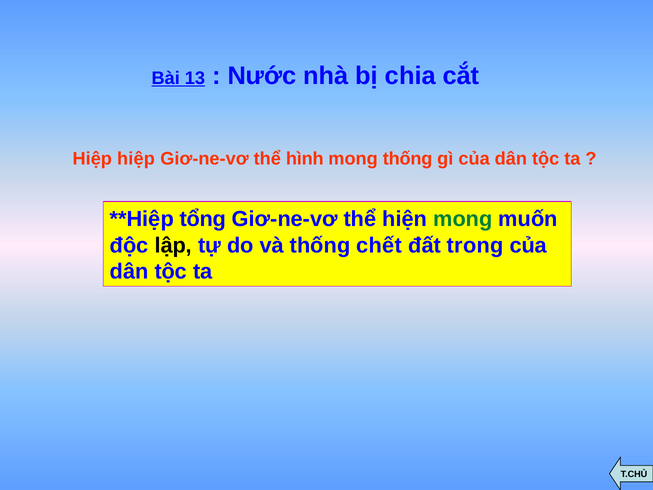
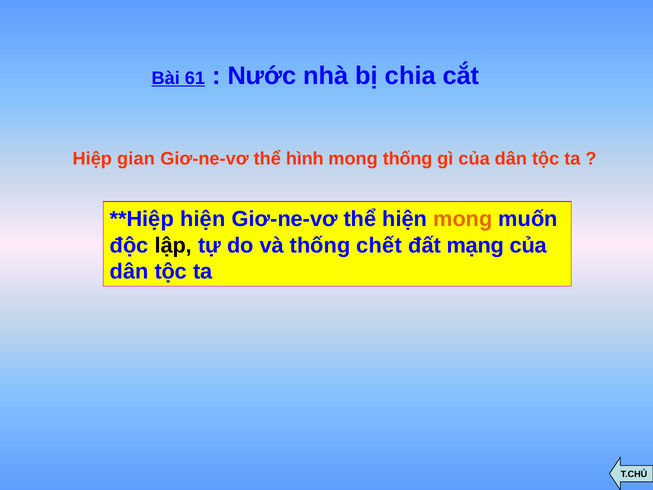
13: 13 -> 61
Hiệp hiệp: hiệp -> gian
tổng at (203, 219): tổng -> hiện
mong at (463, 219) colour: green -> orange
trong: trong -> mạng
